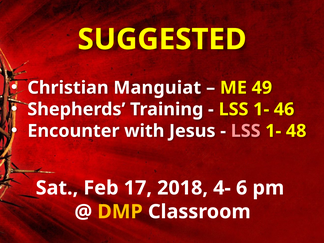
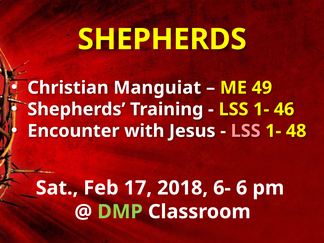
SUGGESTED at (162, 39): SUGGESTED -> SHEPHERDS
4-: 4- -> 6-
DMP colour: yellow -> light green
